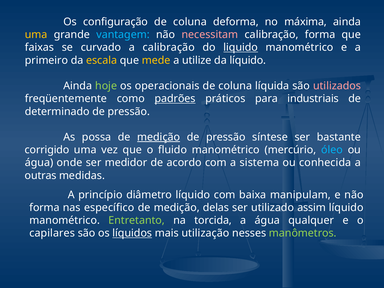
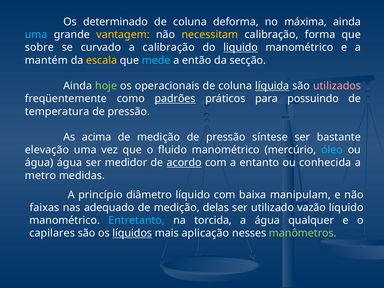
configuração: configuração -> determinado
uma at (36, 35) colour: yellow -> light blue
vantagem colour: light blue -> yellow
necessitam colour: pink -> yellow
faixas: faixas -> sobre
primeiro: primeiro -> mantém
mede colour: yellow -> light blue
utilize: utilize -> então
da líquido: líquido -> secção
líquida underline: none -> present
industriais: industriais -> possuindo
determinado: determinado -> temperatura
possa: possa -> acima
medição at (159, 137) underline: present -> none
corrigido: corrigido -> elevação
água onde: onde -> água
acordo underline: none -> present
sistema: sistema -> entanto
outras: outras -> metro
forma at (44, 208): forma -> faixas
específico: específico -> adequado
assim: assim -> vazão
Entretanto colour: light green -> light blue
utilização: utilização -> aplicação
